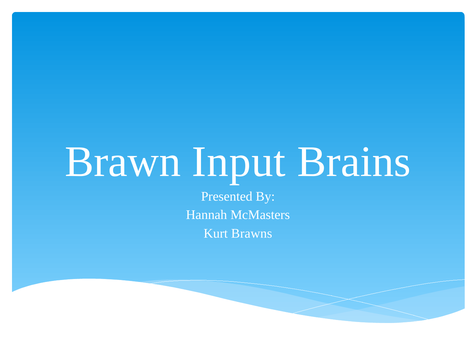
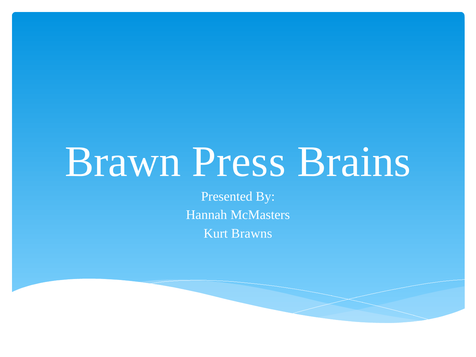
Input: Input -> Press
